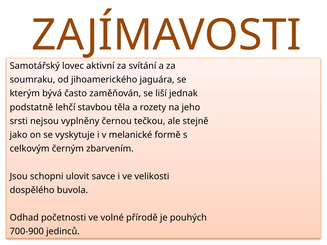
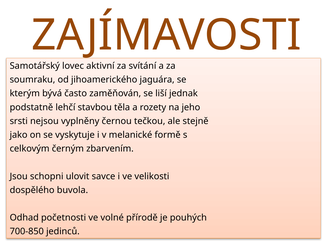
700-900: 700-900 -> 700-850
